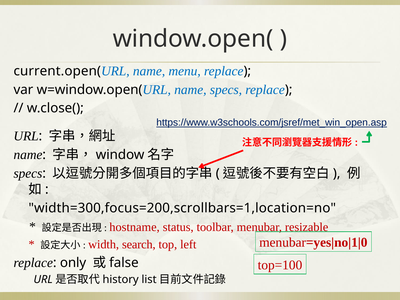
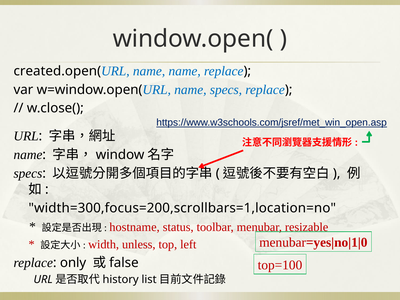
current.open(: current.open( -> created.open(
name menu: menu -> name
search: search -> unless
